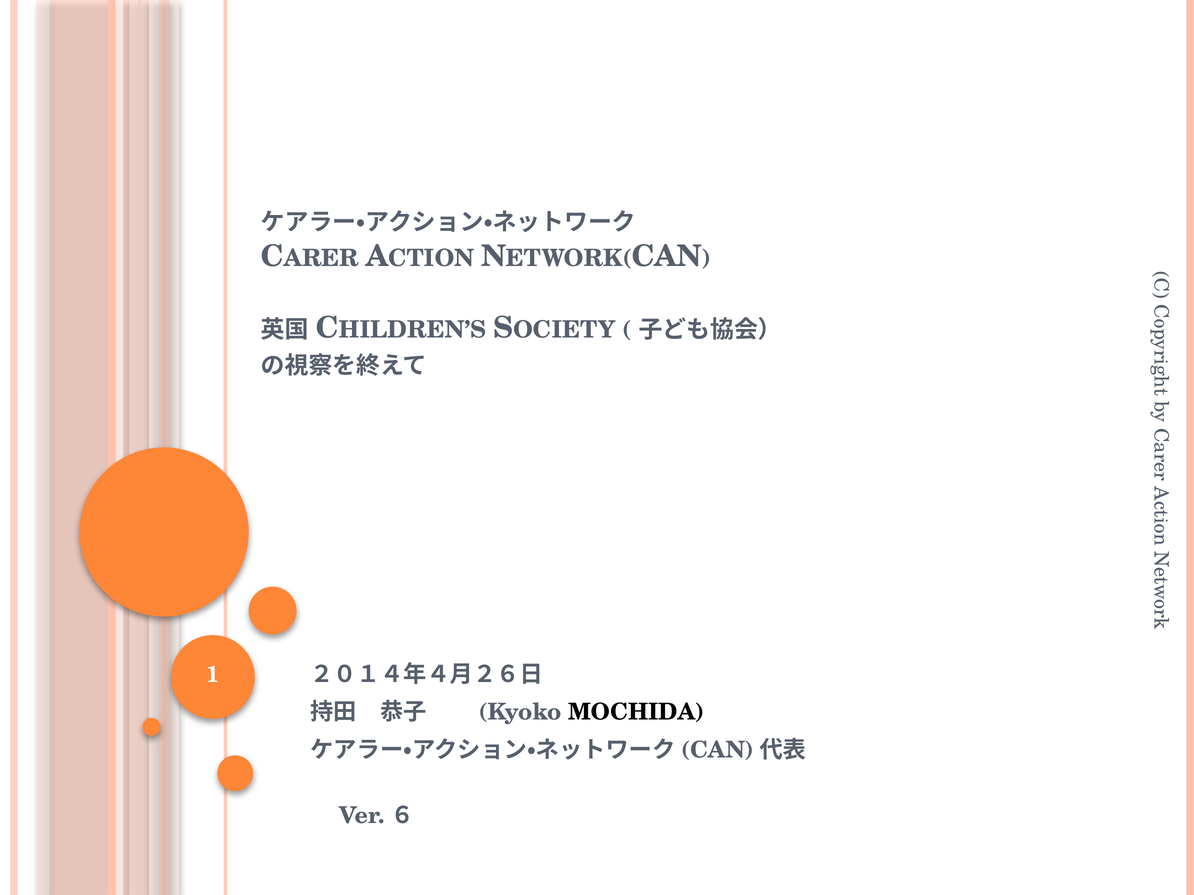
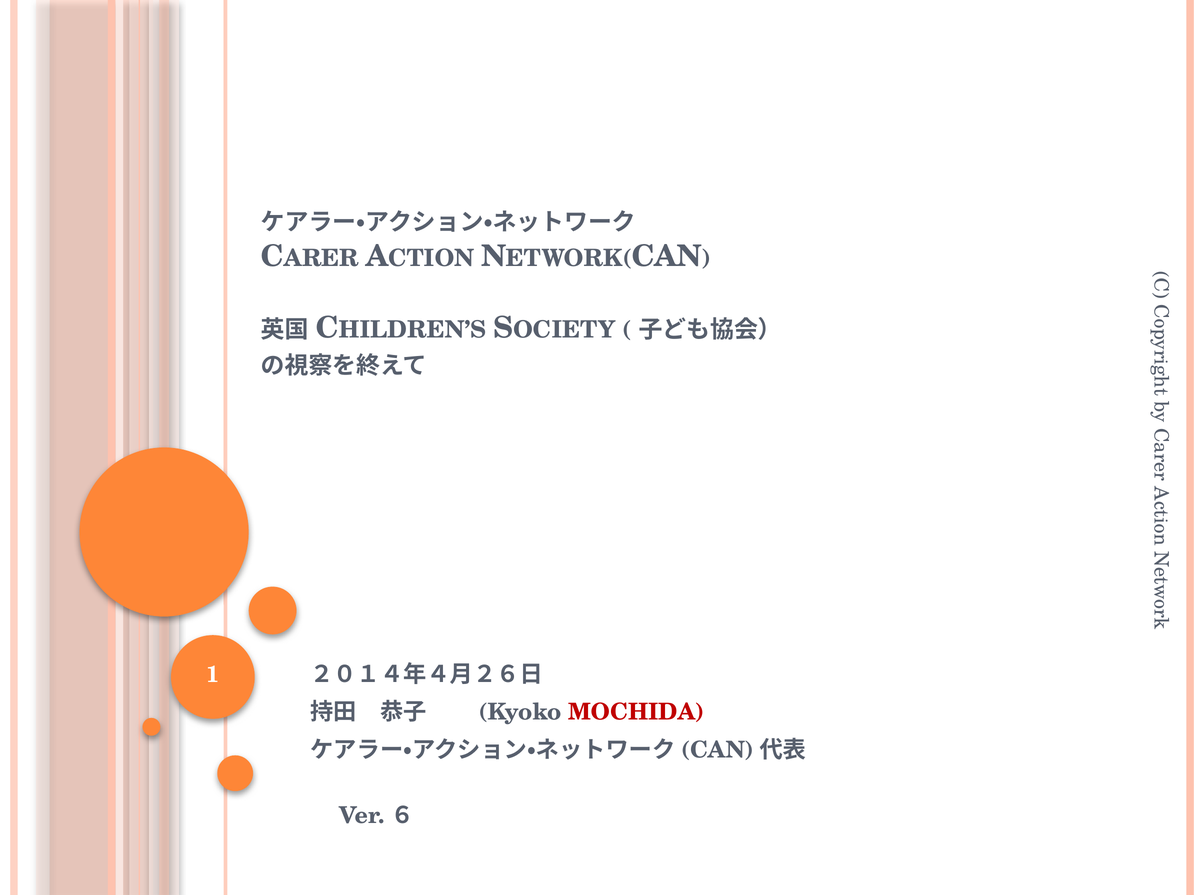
MOCHIDA colour: black -> red
